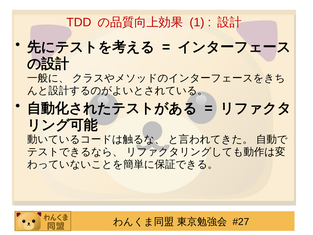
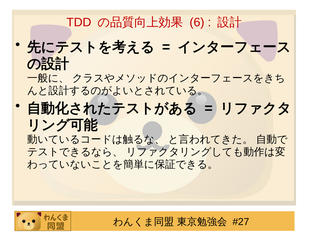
1: 1 -> 6
